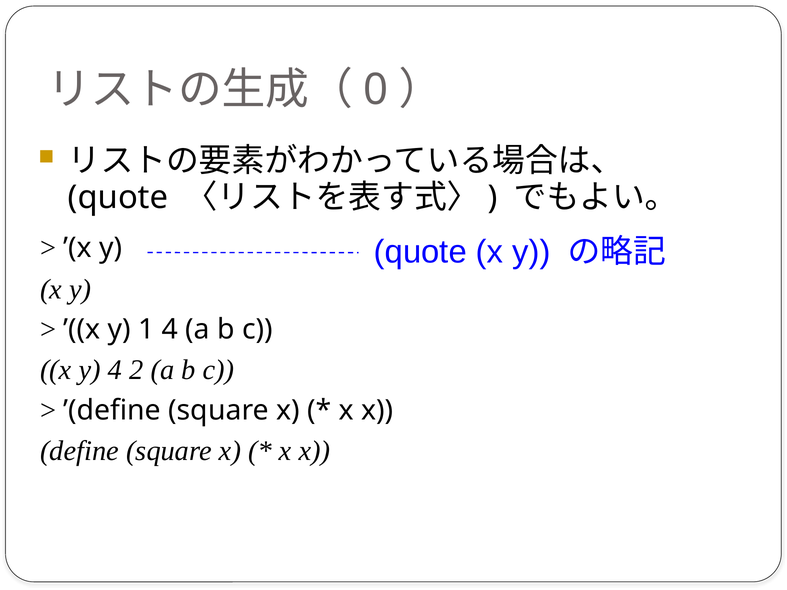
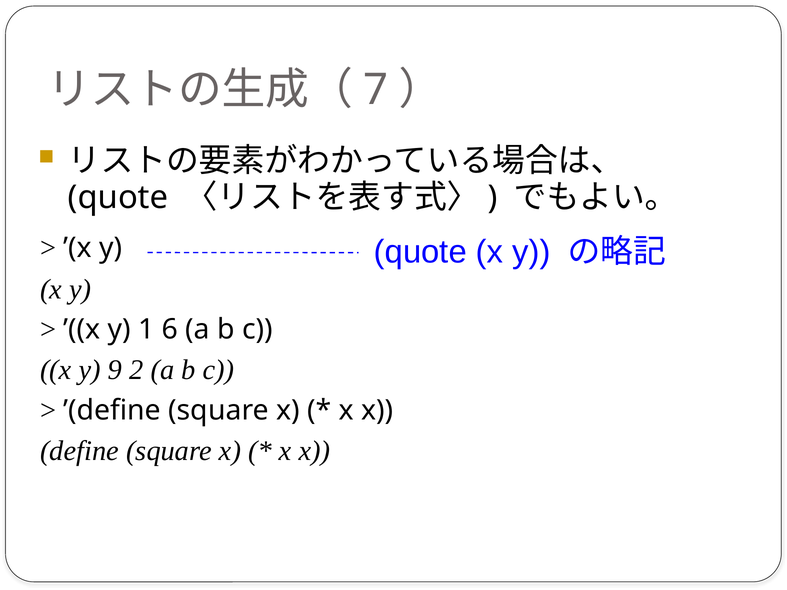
0: 0 -> 7
1 4: 4 -> 6
y 4: 4 -> 9
